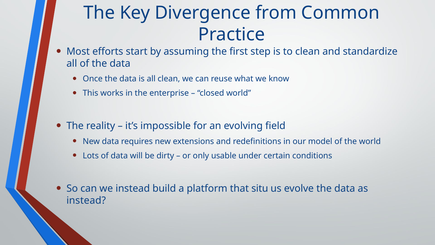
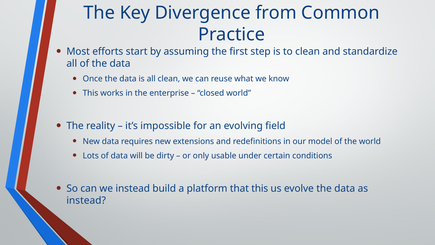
that situ: situ -> this
